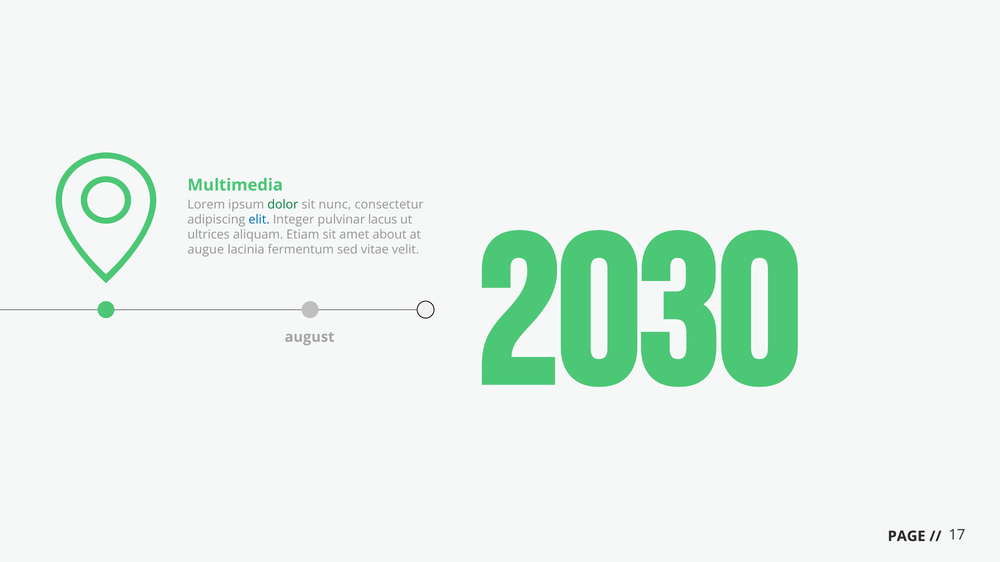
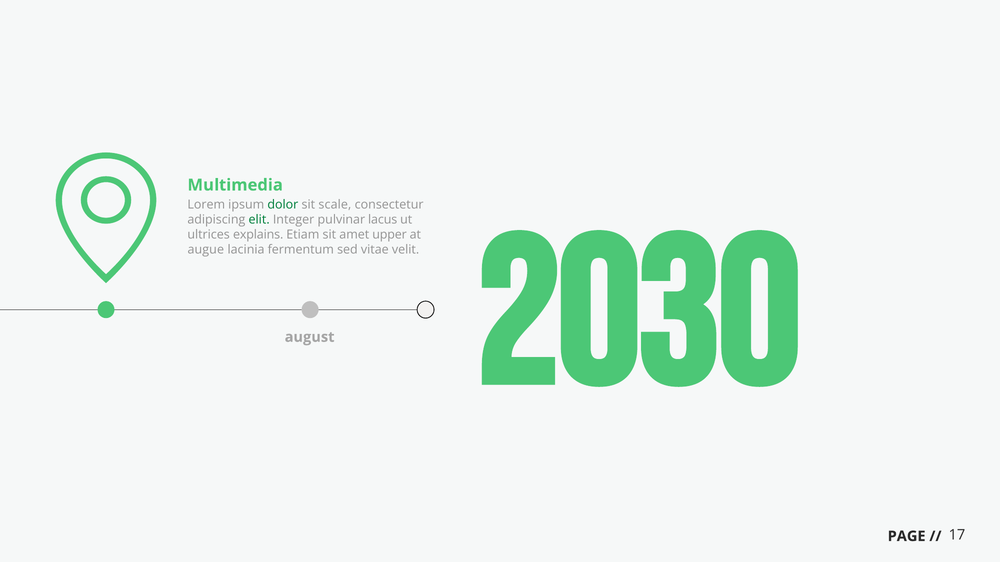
nunc: nunc -> scale
elit colour: blue -> green
aliquam: aliquam -> explains
about: about -> upper
